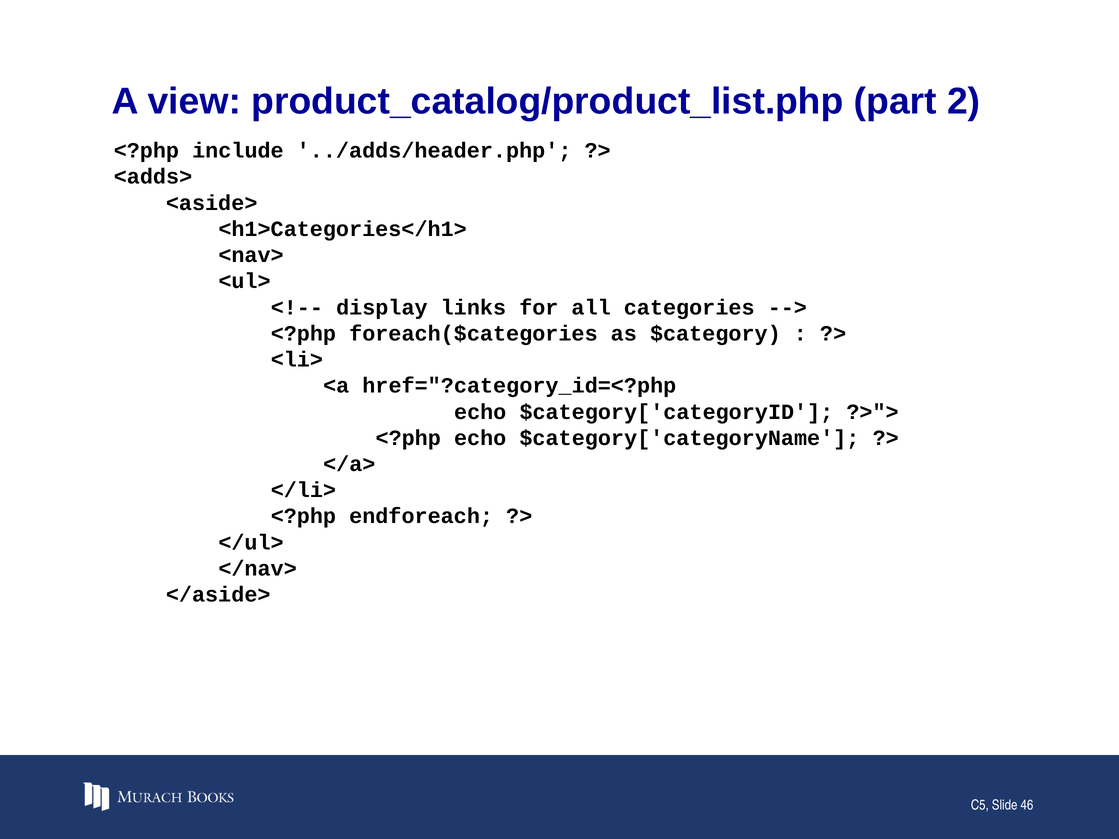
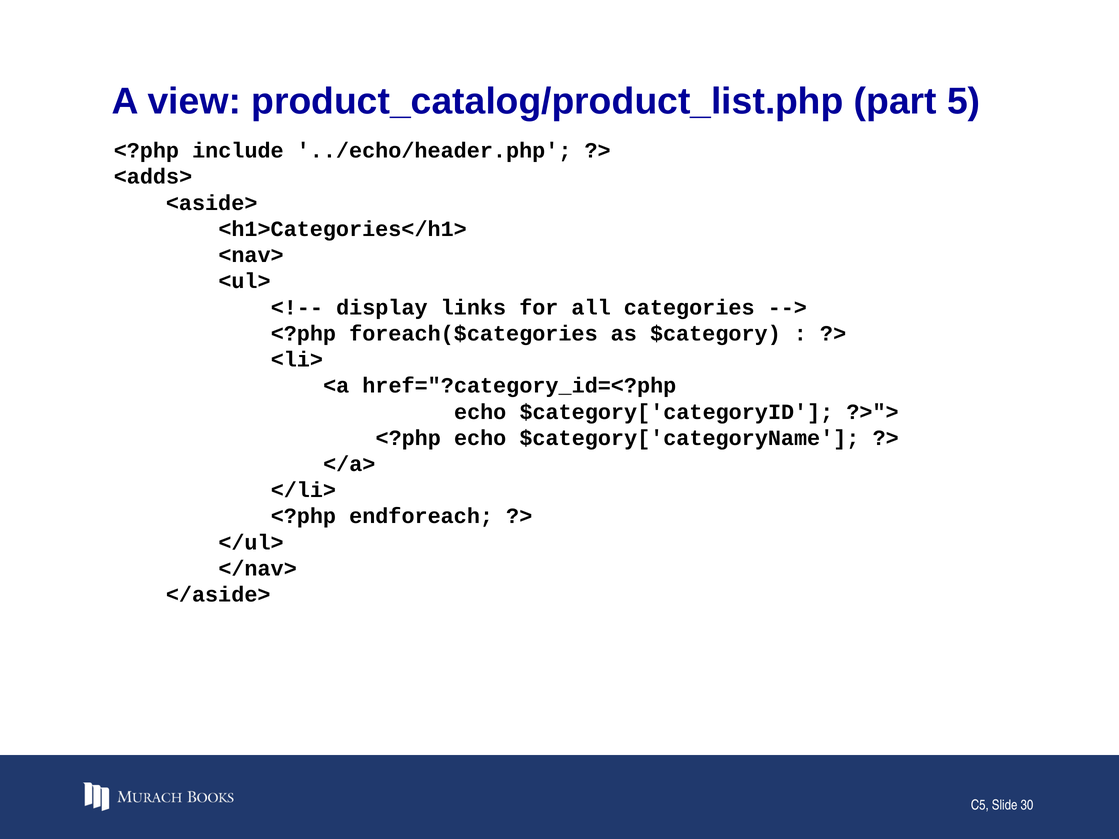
2: 2 -> 5
../adds/header.php: ../adds/header.php -> ../echo/header.php
46: 46 -> 30
